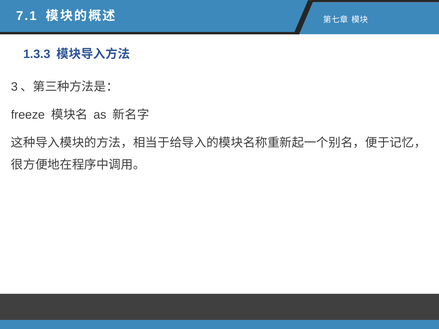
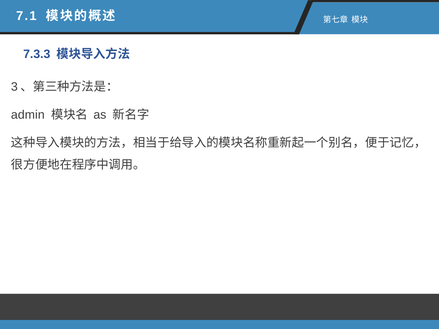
1.3.3: 1.3.3 -> 7.3.3
freeze: freeze -> admin
